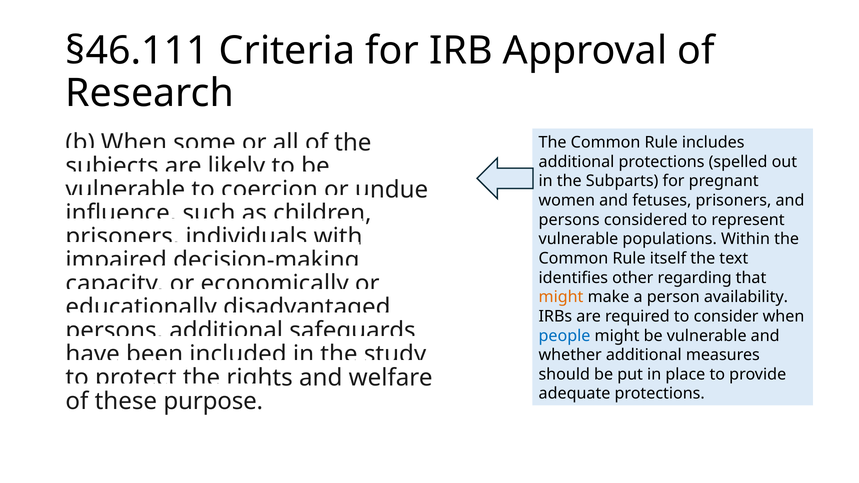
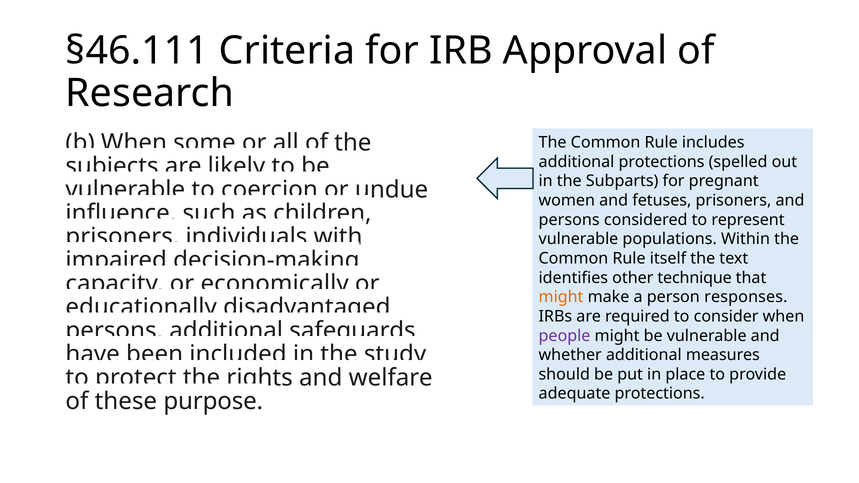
regarding: regarding -> technique
availability: availability -> responses
people colour: blue -> purple
